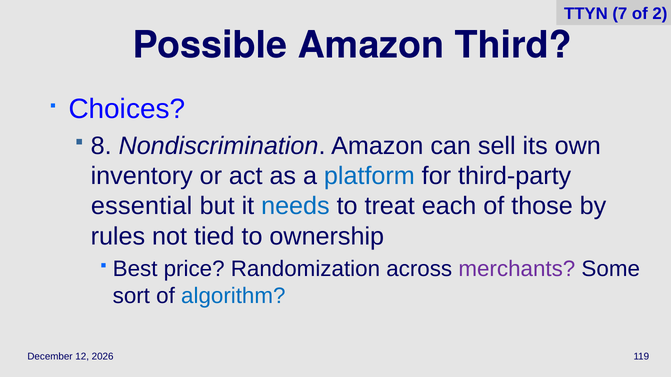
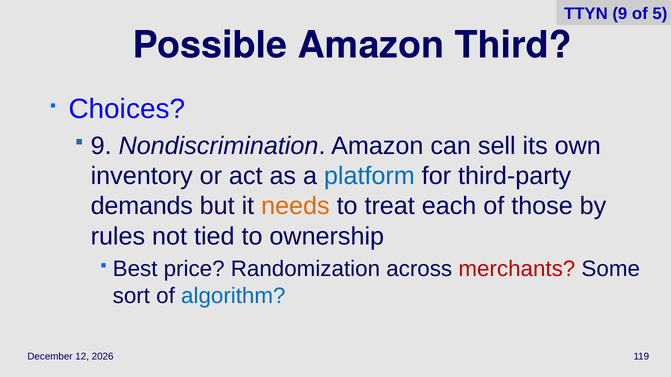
TTYN 7: 7 -> 9
2: 2 -> 5
8 at (101, 146): 8 -> 9
essential: essential -> demands
needs colour: blue -> orange
merchants colour: purple -> red
